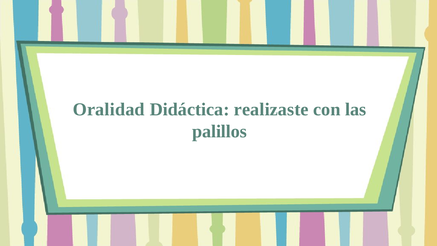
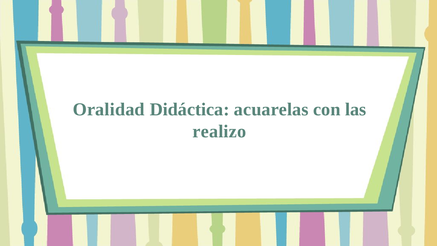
realizaste: realizaste -> acuarelas
palillos: palillos -> realizo
